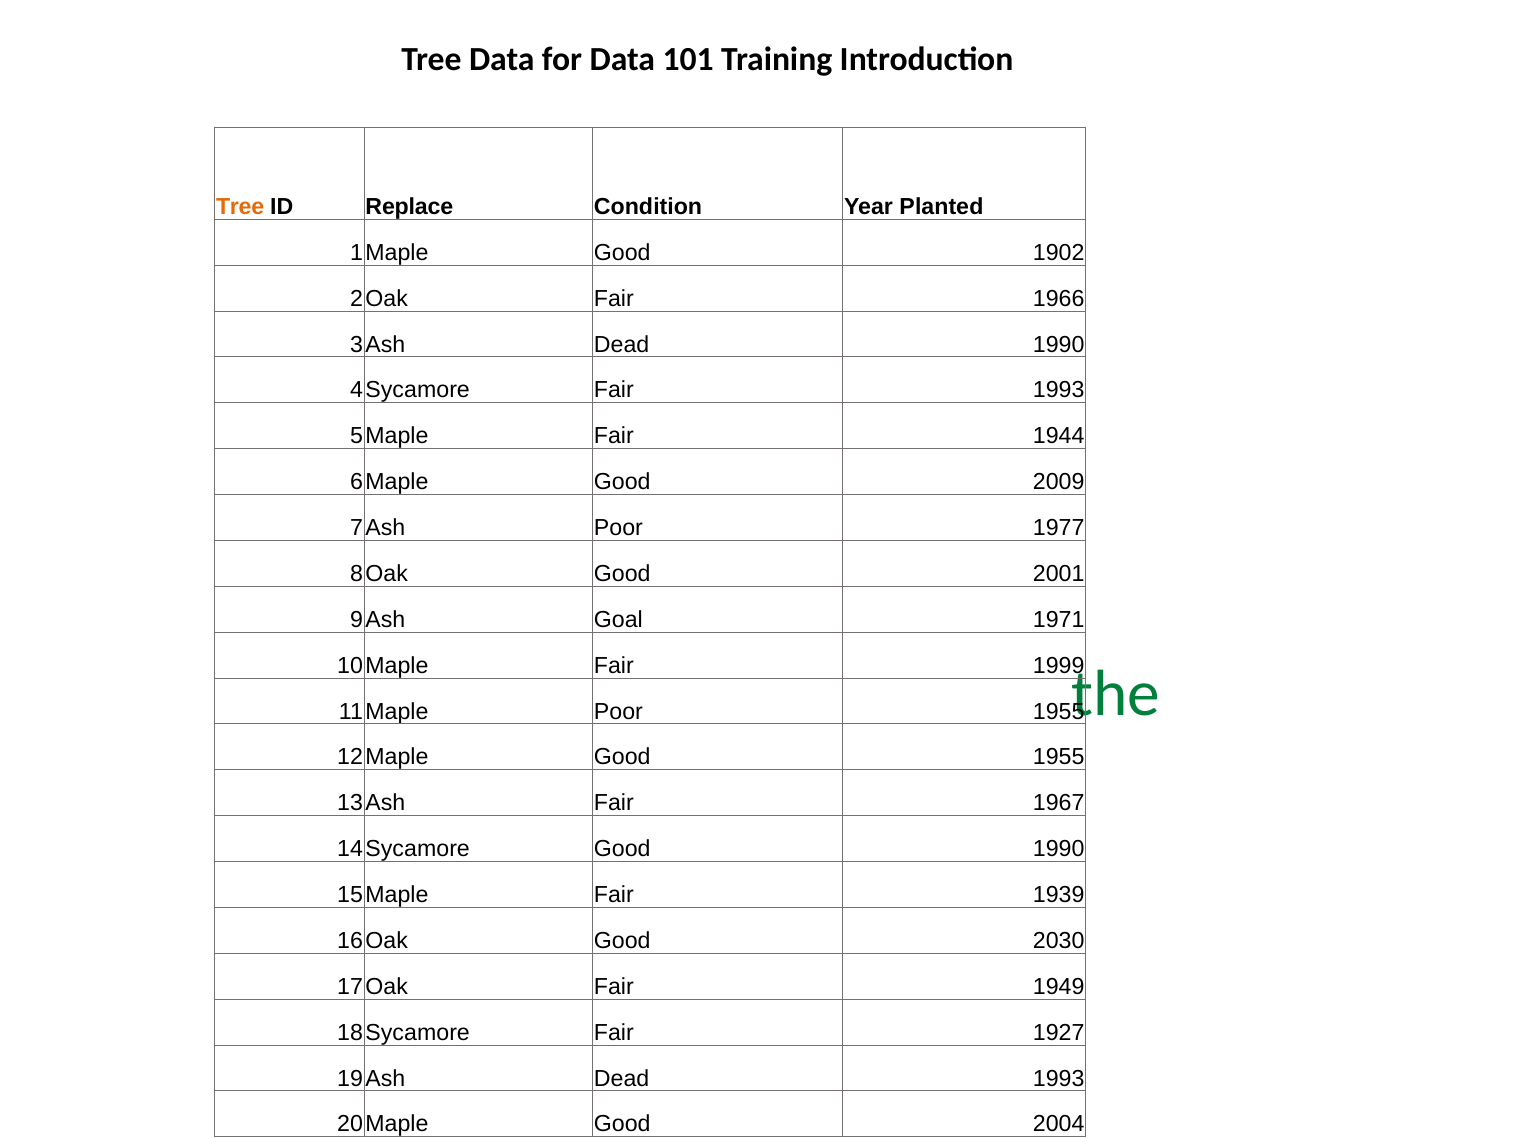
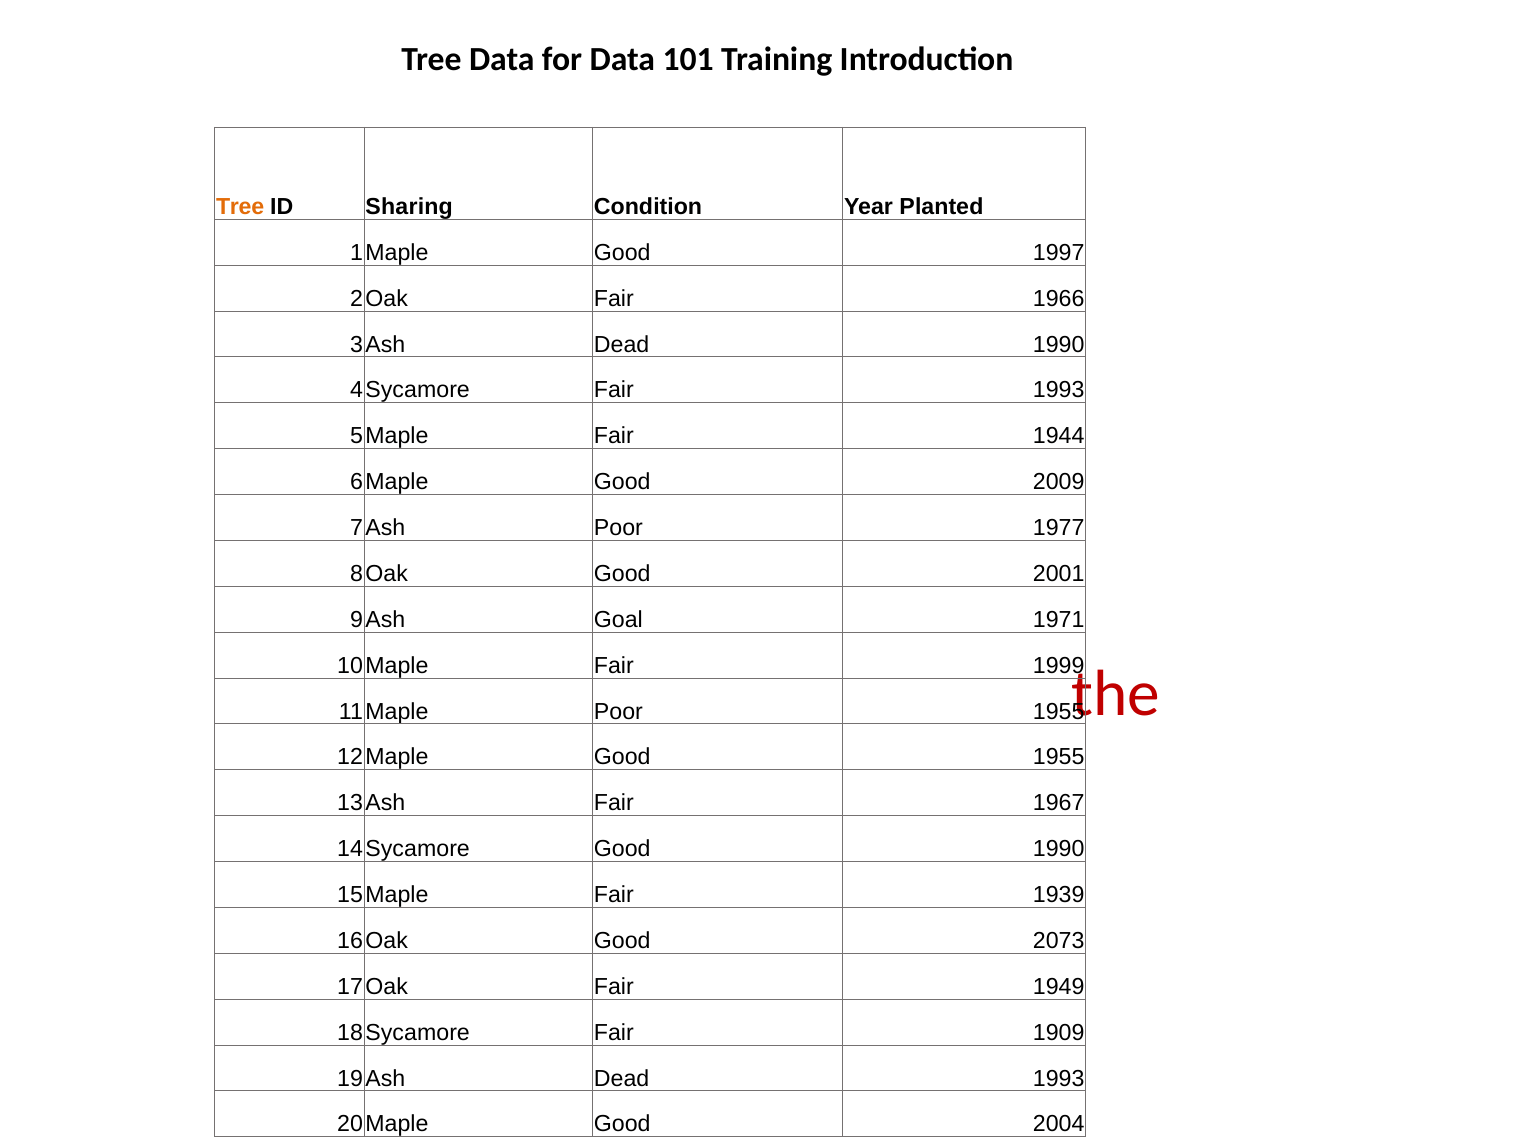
Replace: Replace -> Sharing
1902: 1902 -> 1997
the at (1116, 693) colour: green -> red
2030: 2030 -> 2073
1927: 1927 -> 1909
